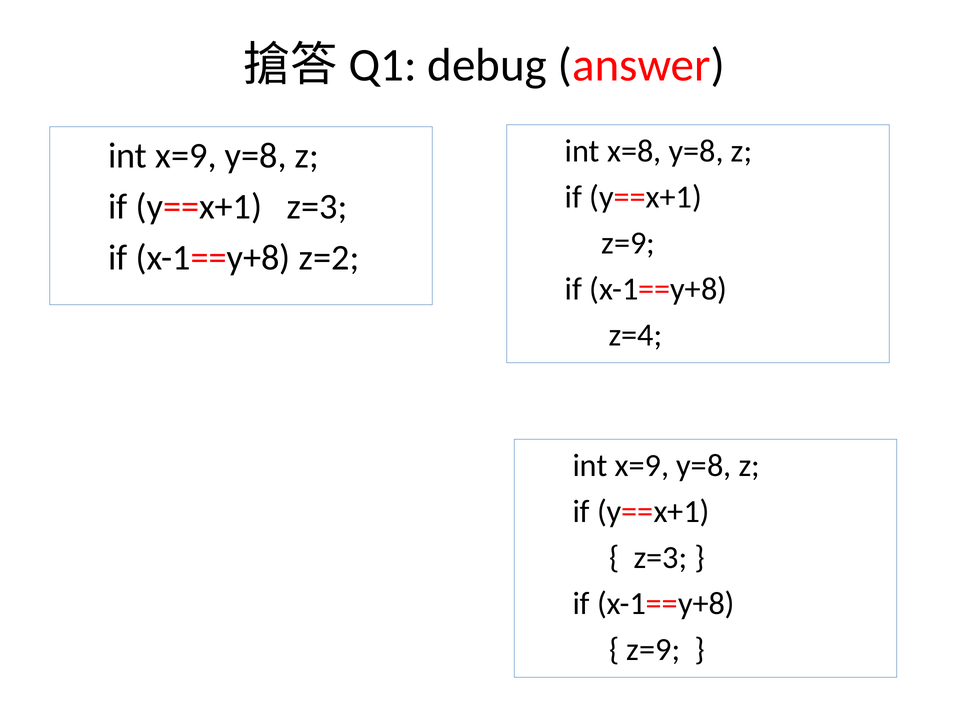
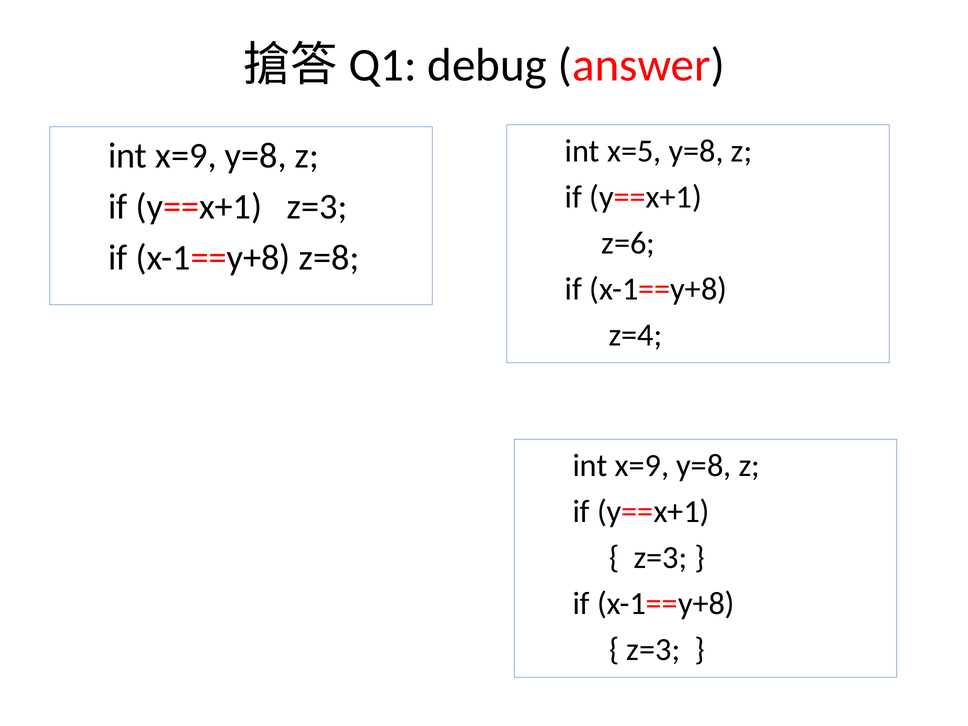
x=8: x=8 -> x=5
z=9 at (628, 243): z=9 -> z=6
z=2: z=2 -> z=8
z=9 at (653, 650): z=9 -> z=3
